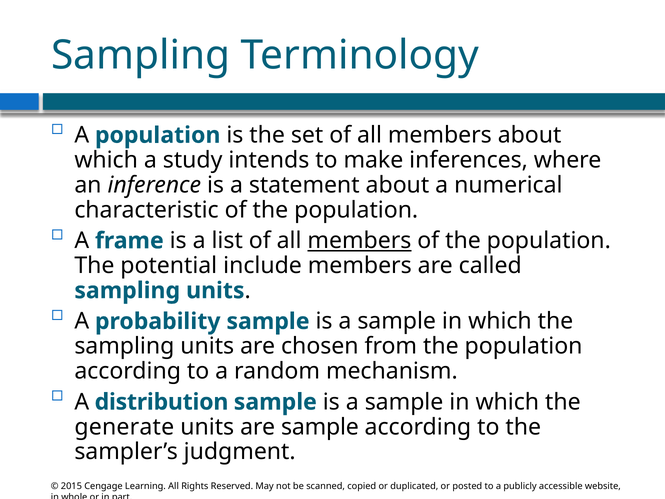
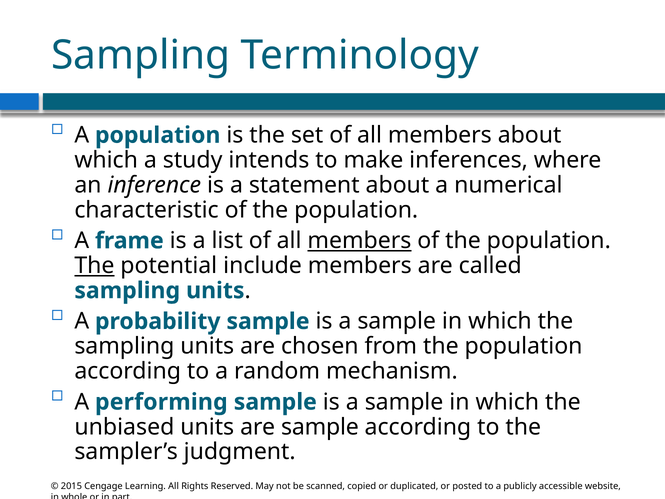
The at (94, 266) underline: none -> present
distribution: distribution -> performing
generate: generate -> unbiased
